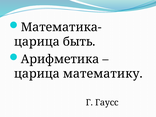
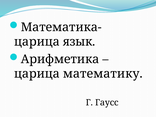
быть: быть -> язык
